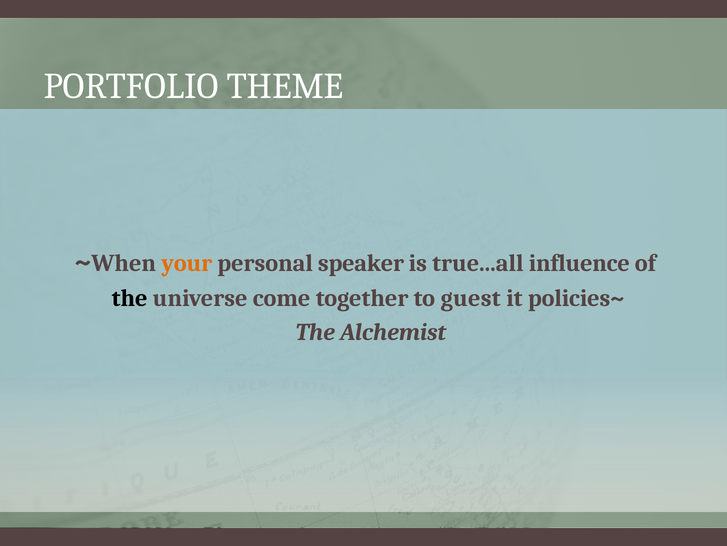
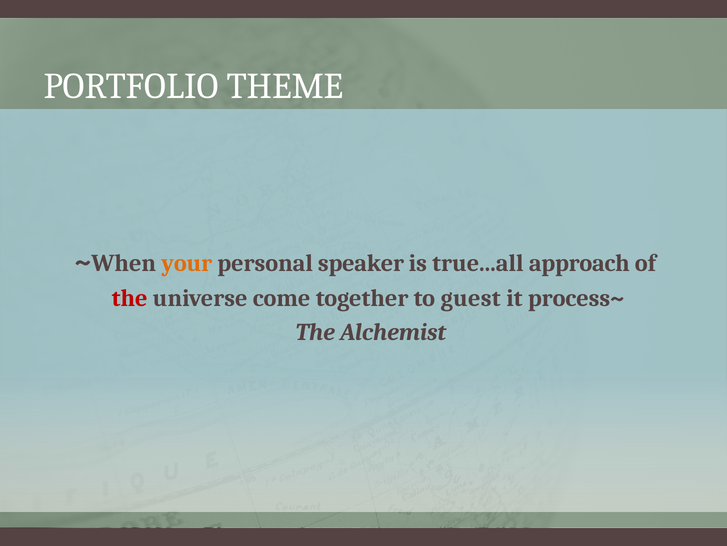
influence: influence -> approach
the at (130, 298) colour: black -> red
policies~: policies~ -> process~
